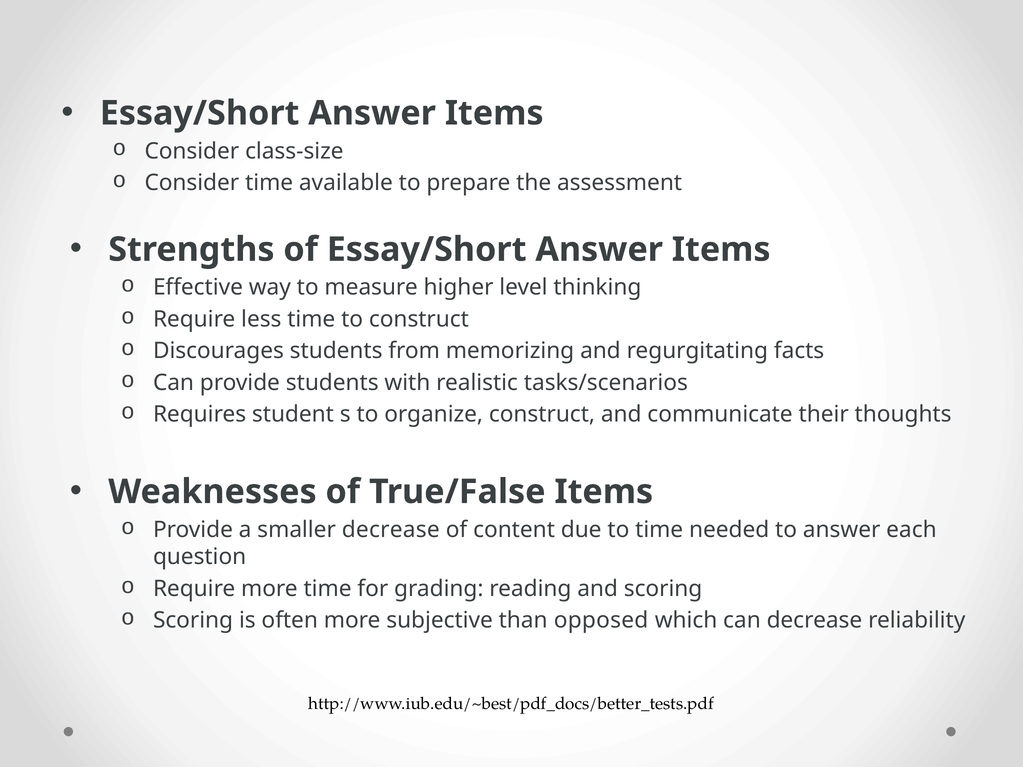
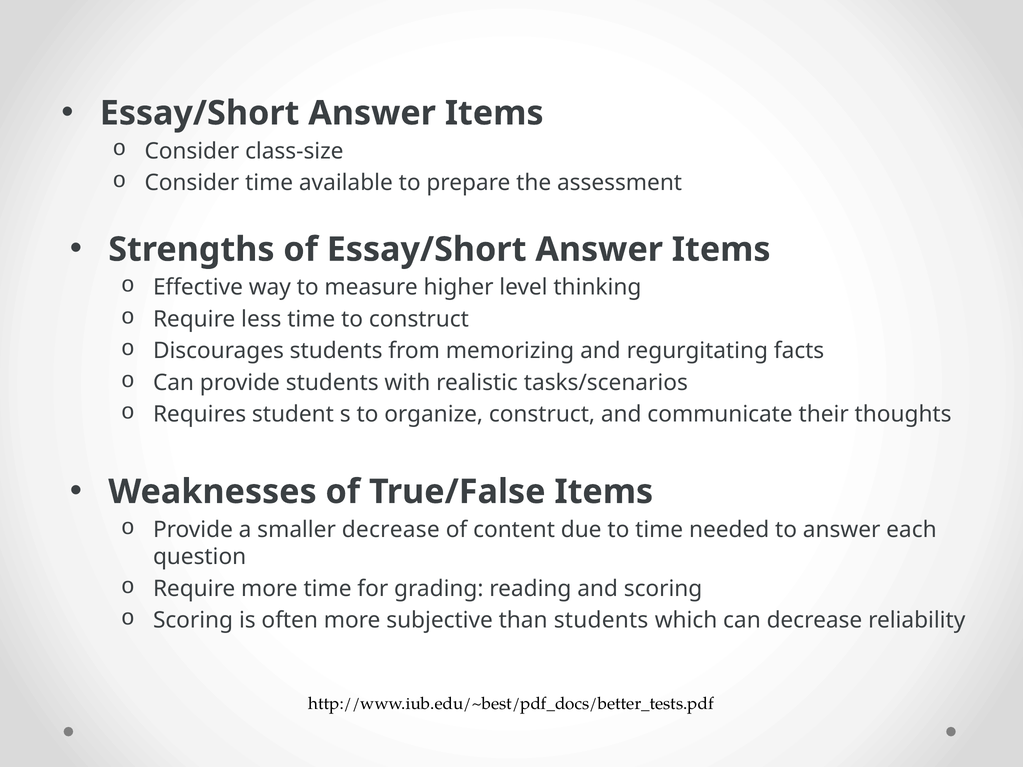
than opposed: opposed -> students
